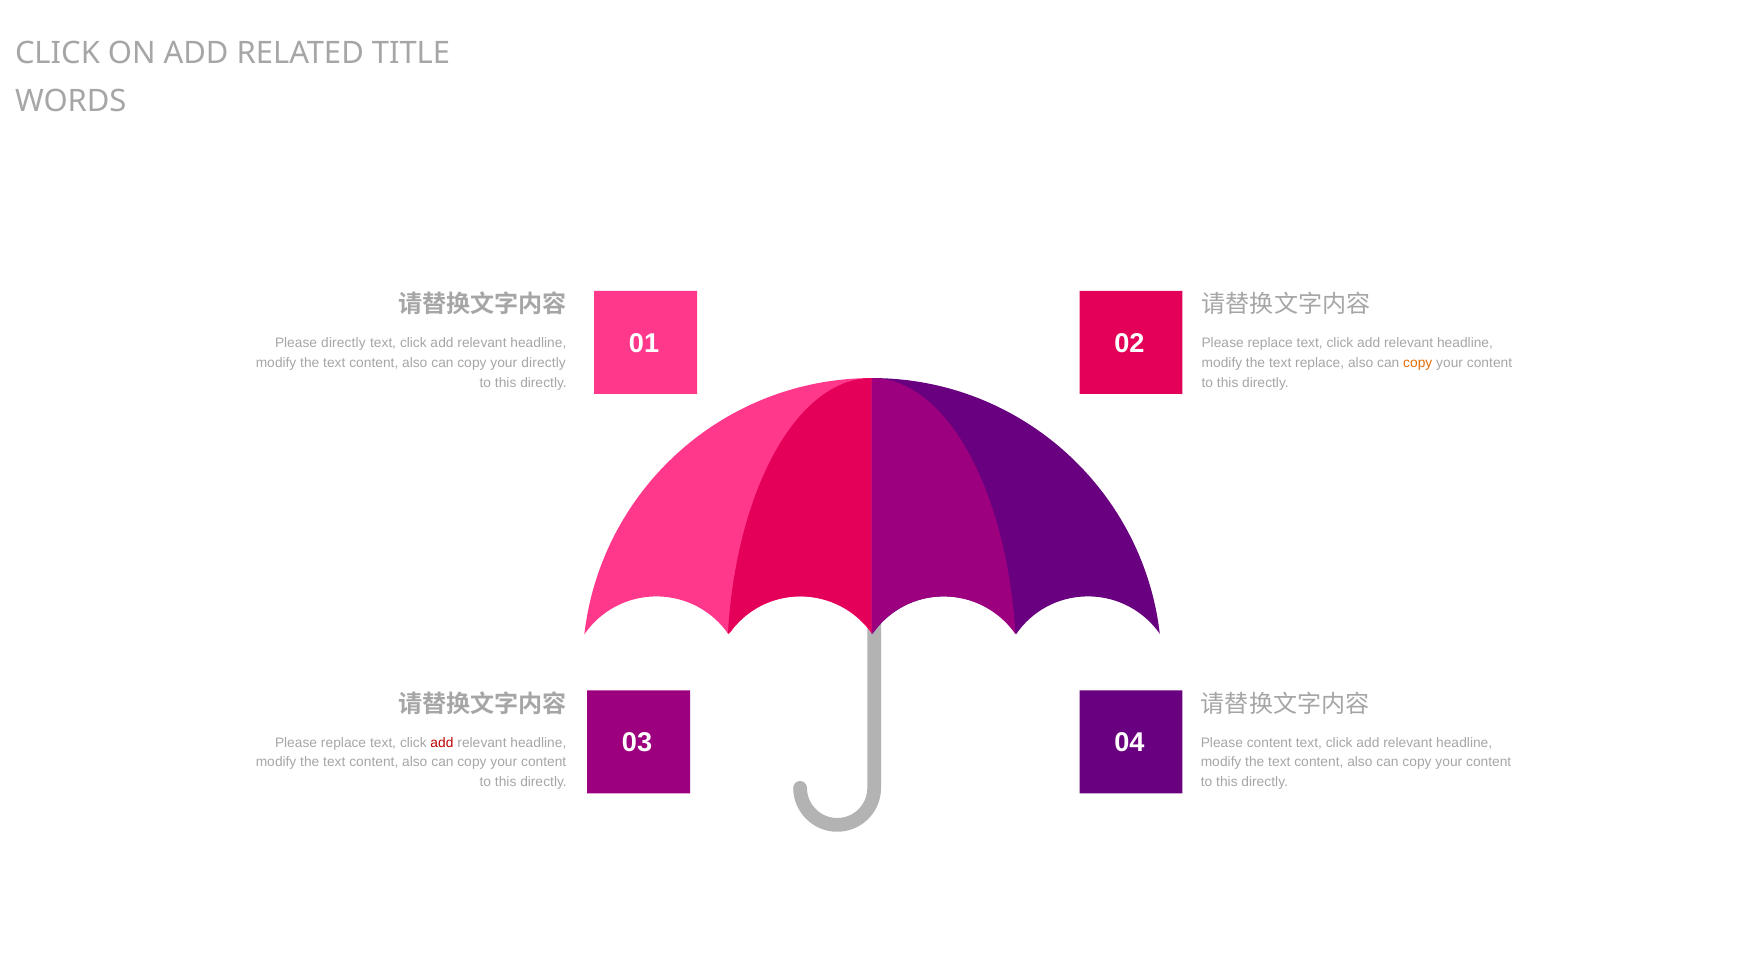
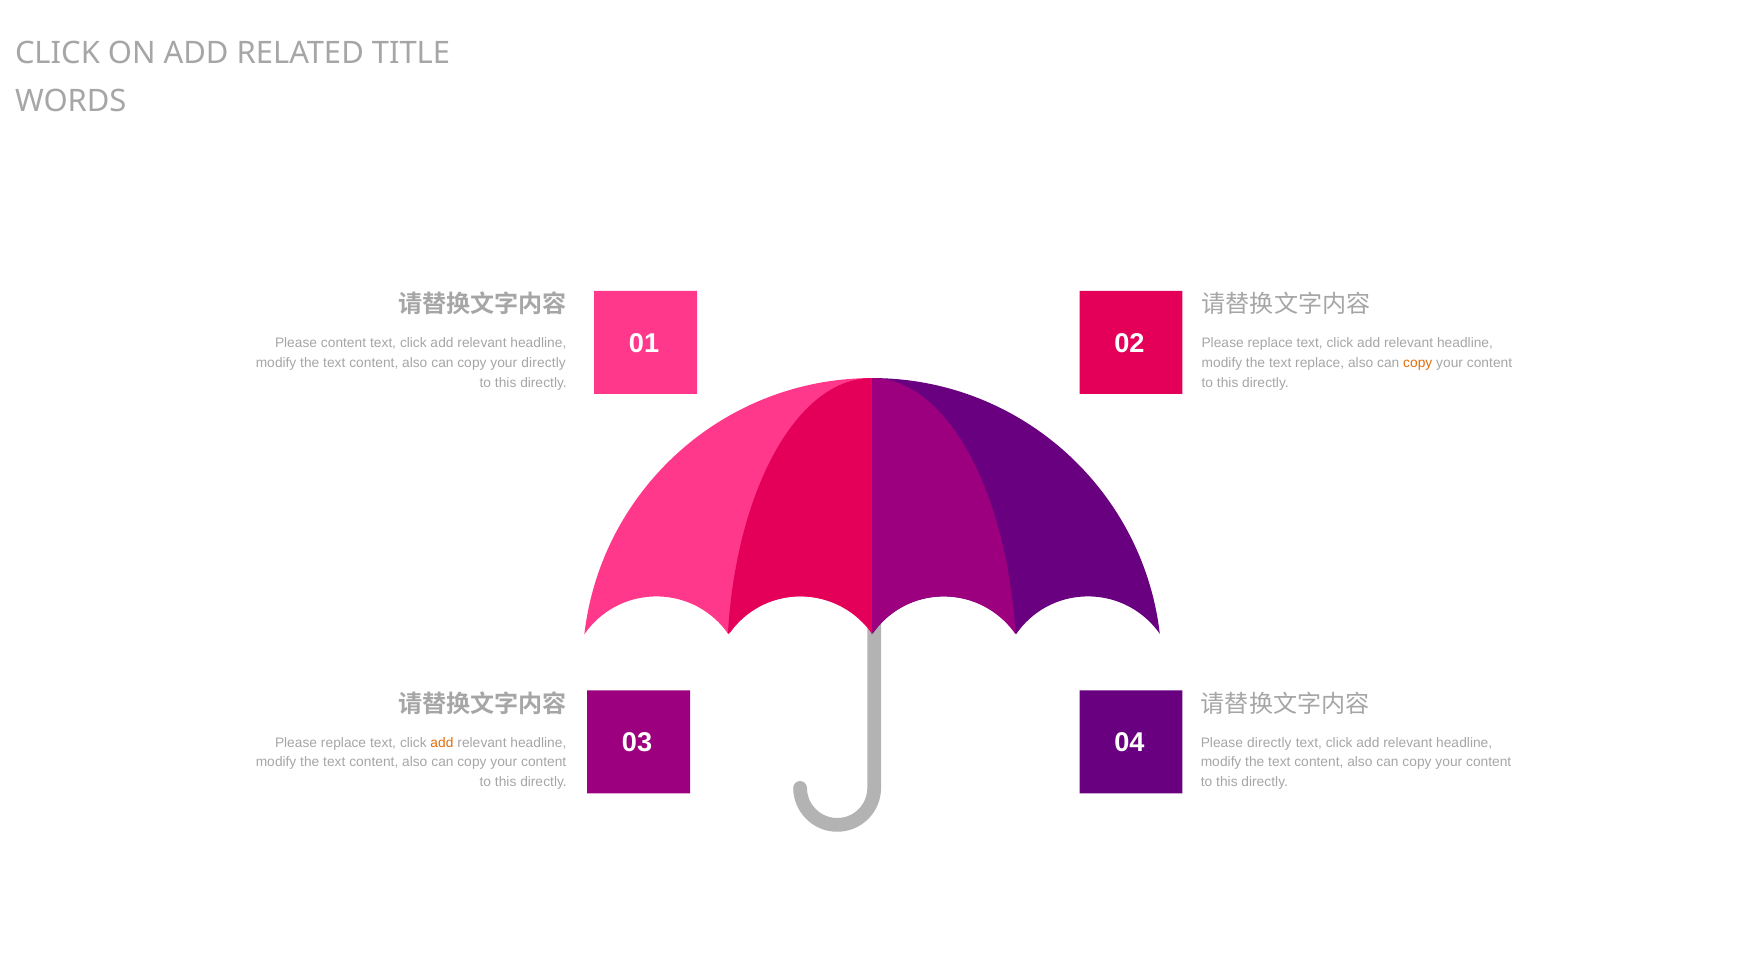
Please directly: directly -> content
add at (442, 743) colour: red -> orange
Please content: content -> directly
